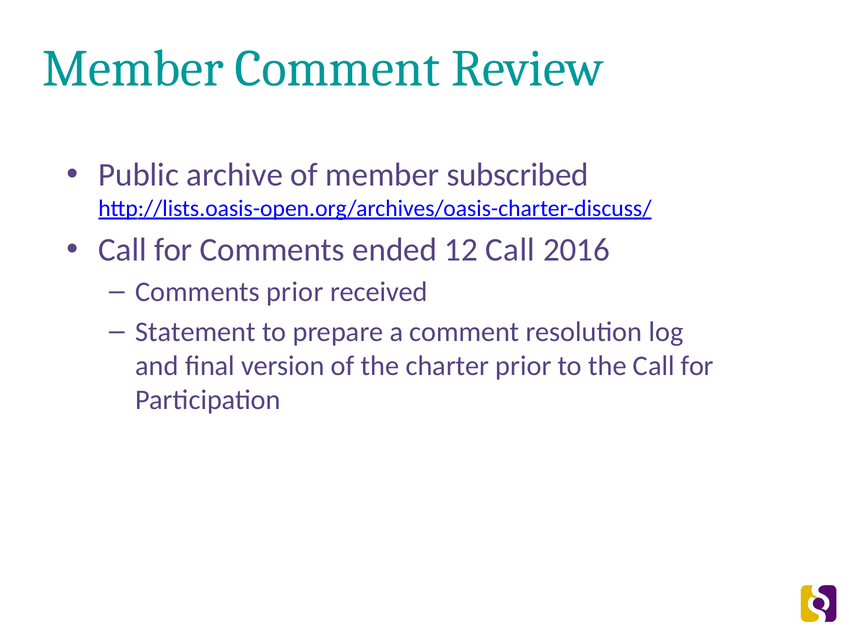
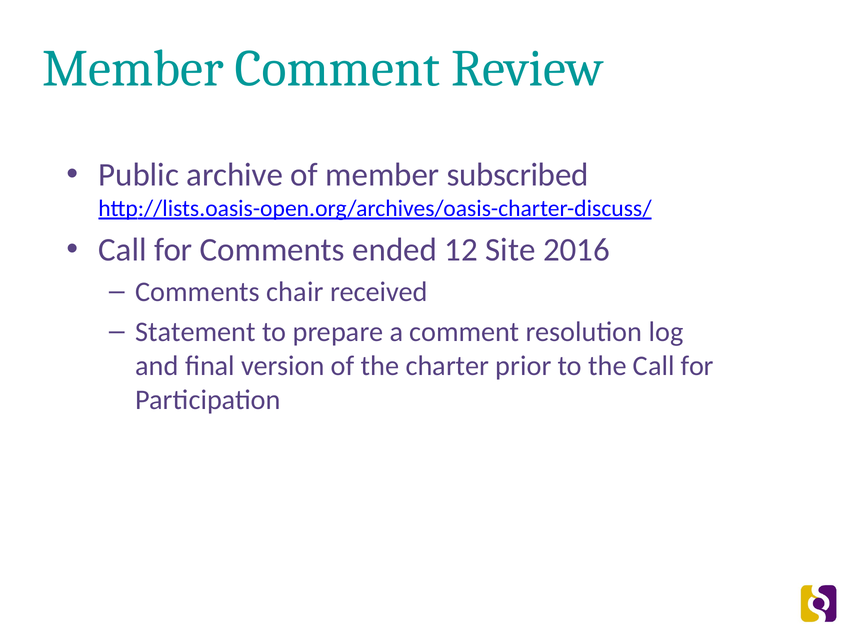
12 Call: Call -> Site
Comments prior: prior -> chair
